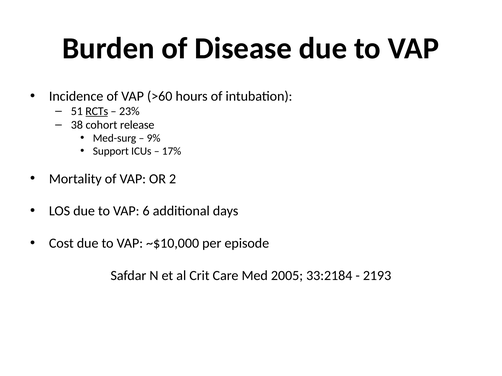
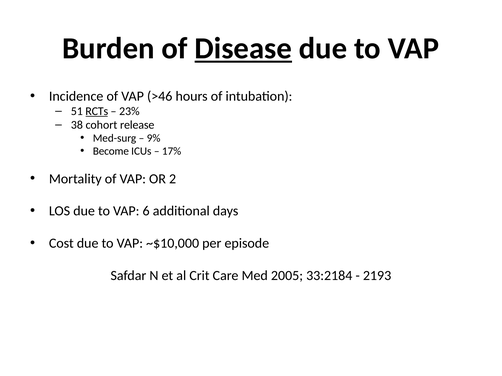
Disease underline: none -> present
>60: >60 -> >46
Support: Support -> Become
